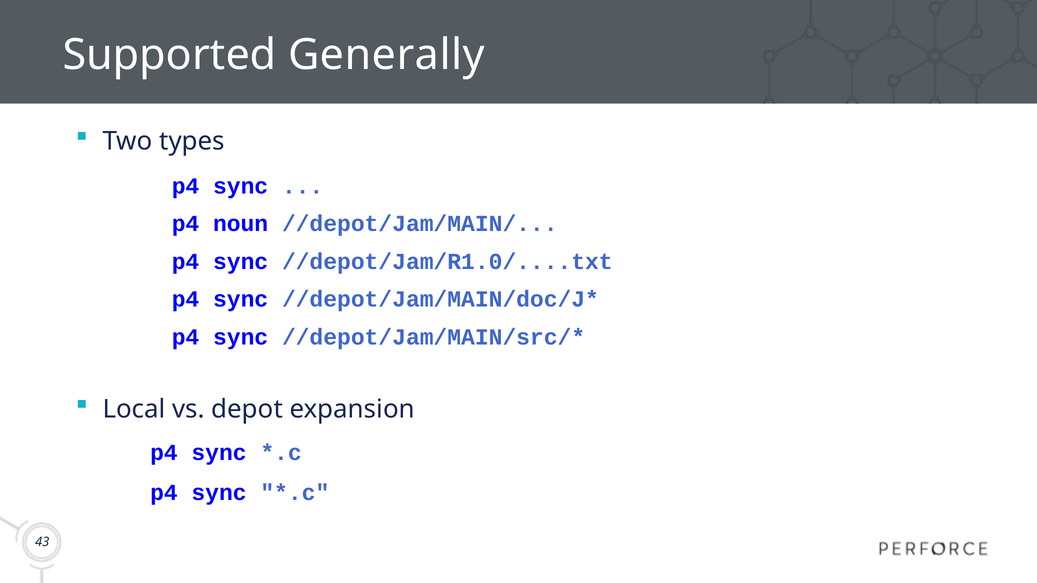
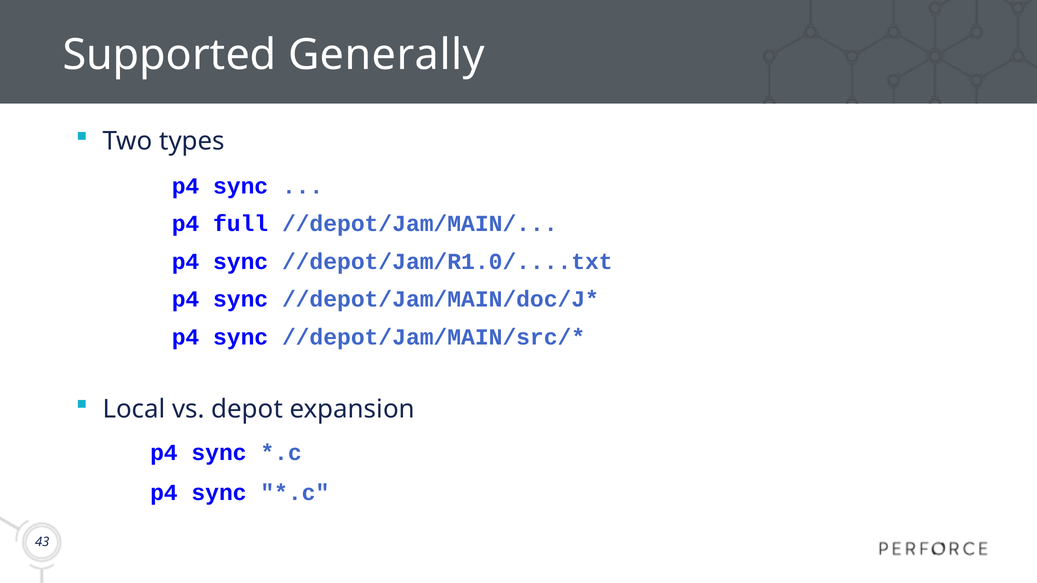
noun: noun -> full
